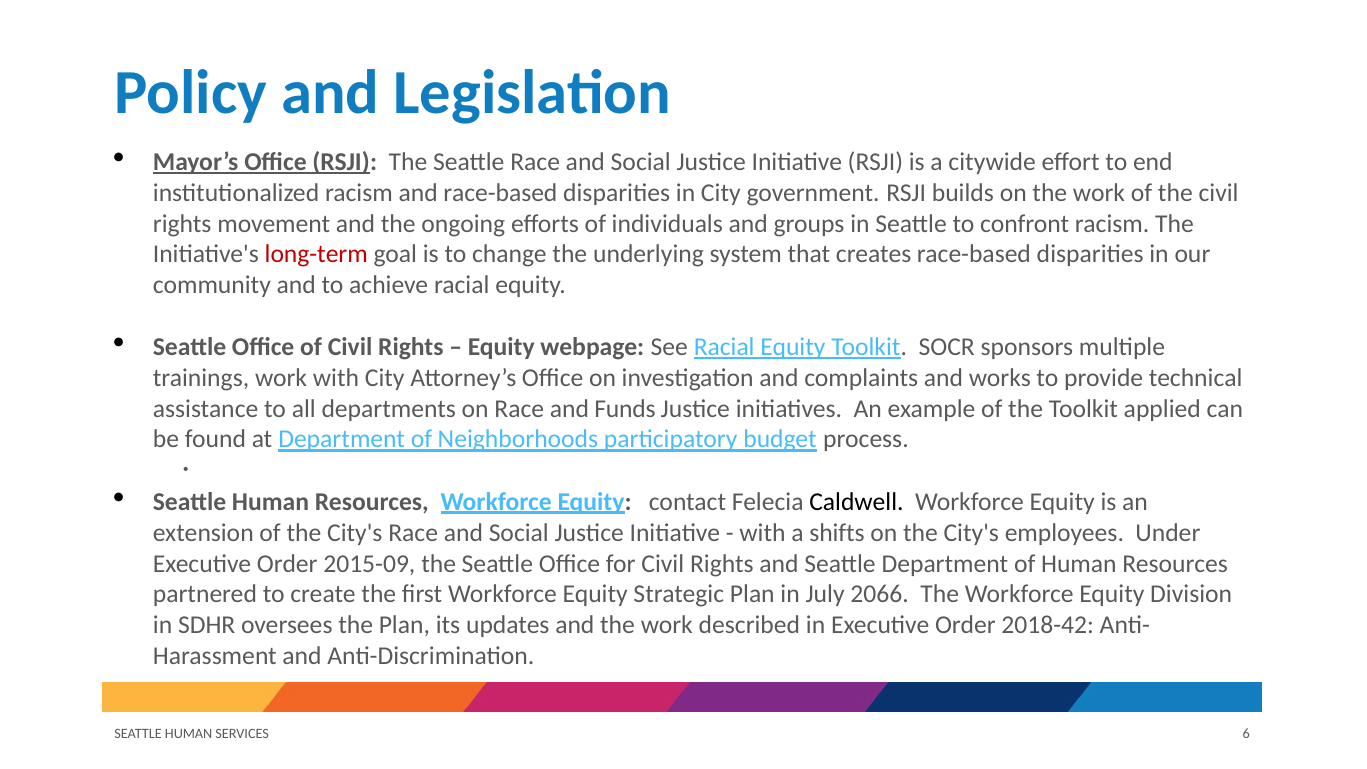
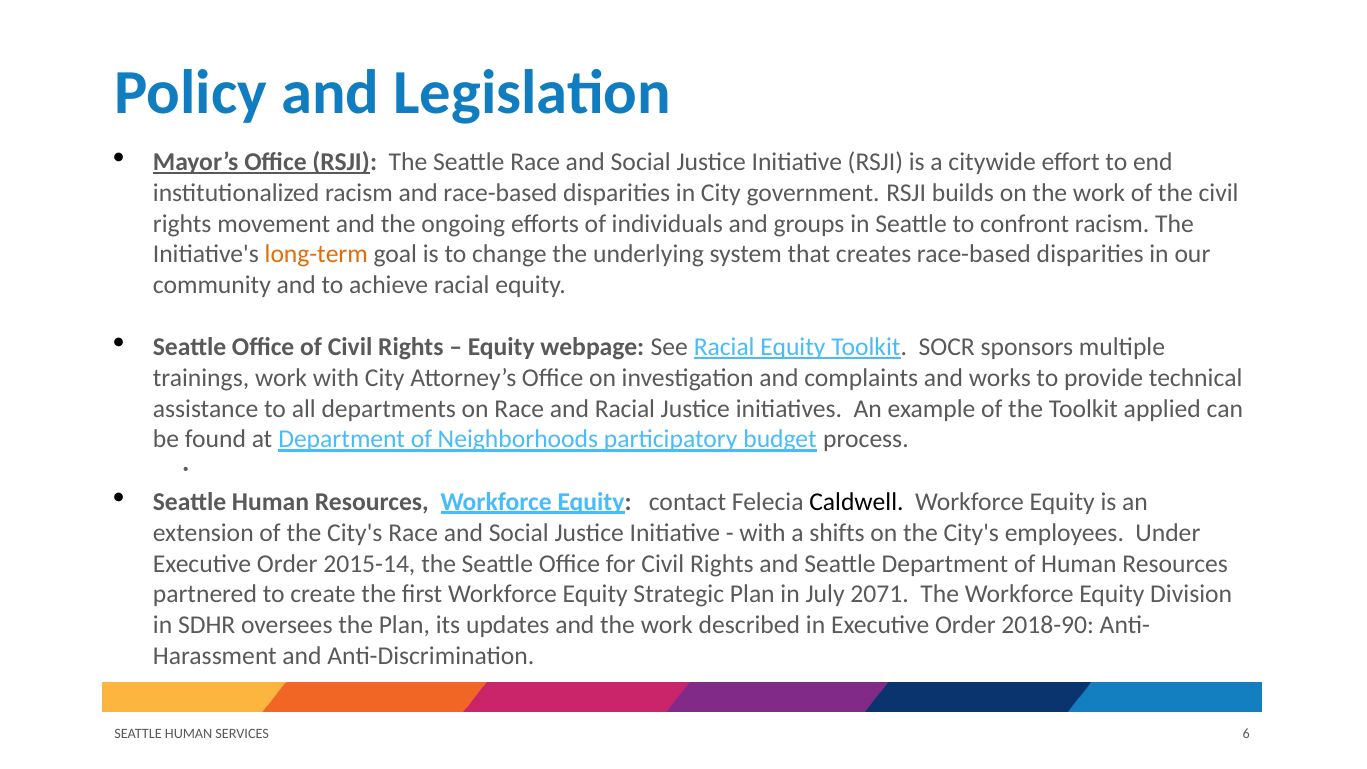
long-term colour: red -> orange
and Funds: Funds -> Racial
2015-09: 2015-09 -> 2015-14
2066: 2066 -> 2071
2018-42: 2018-42 -> 2018-90
